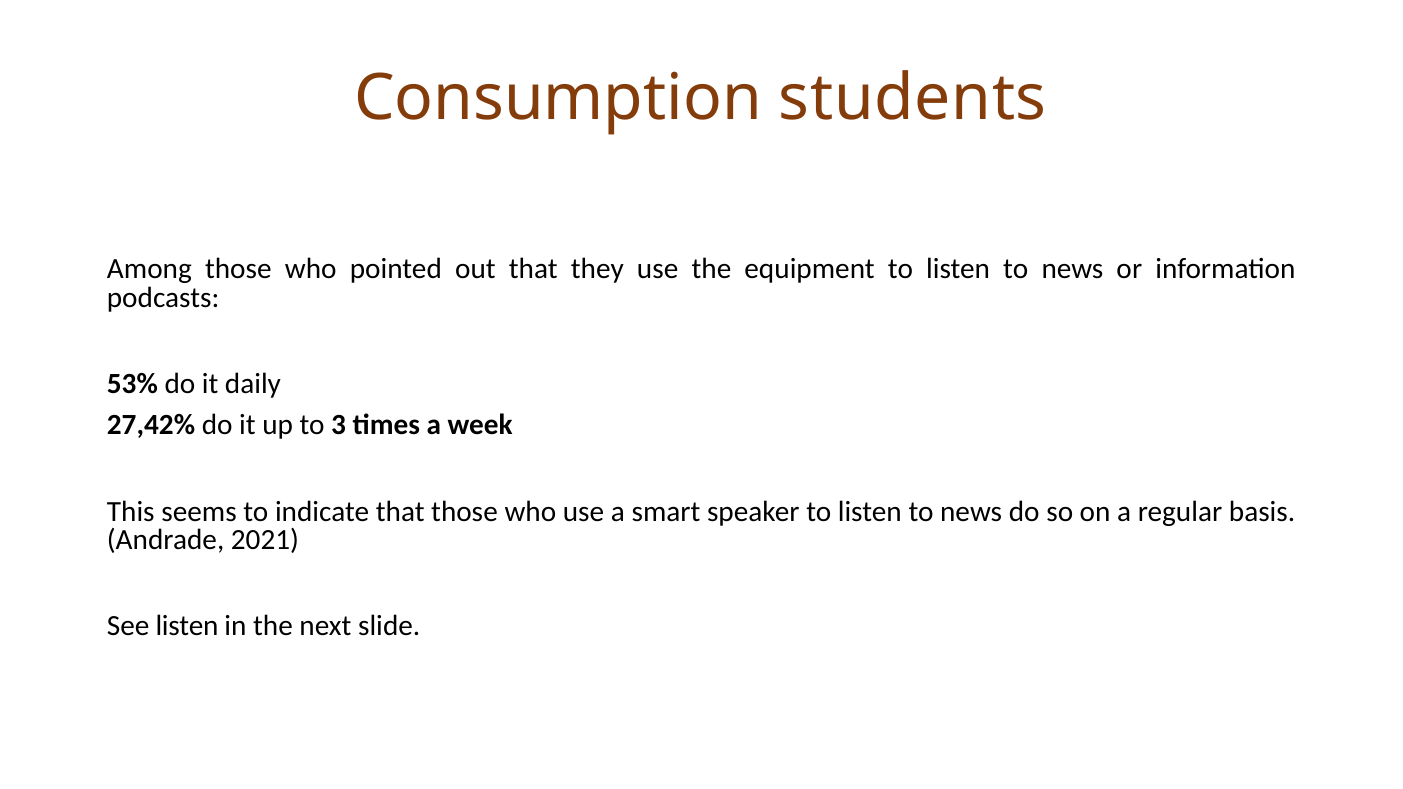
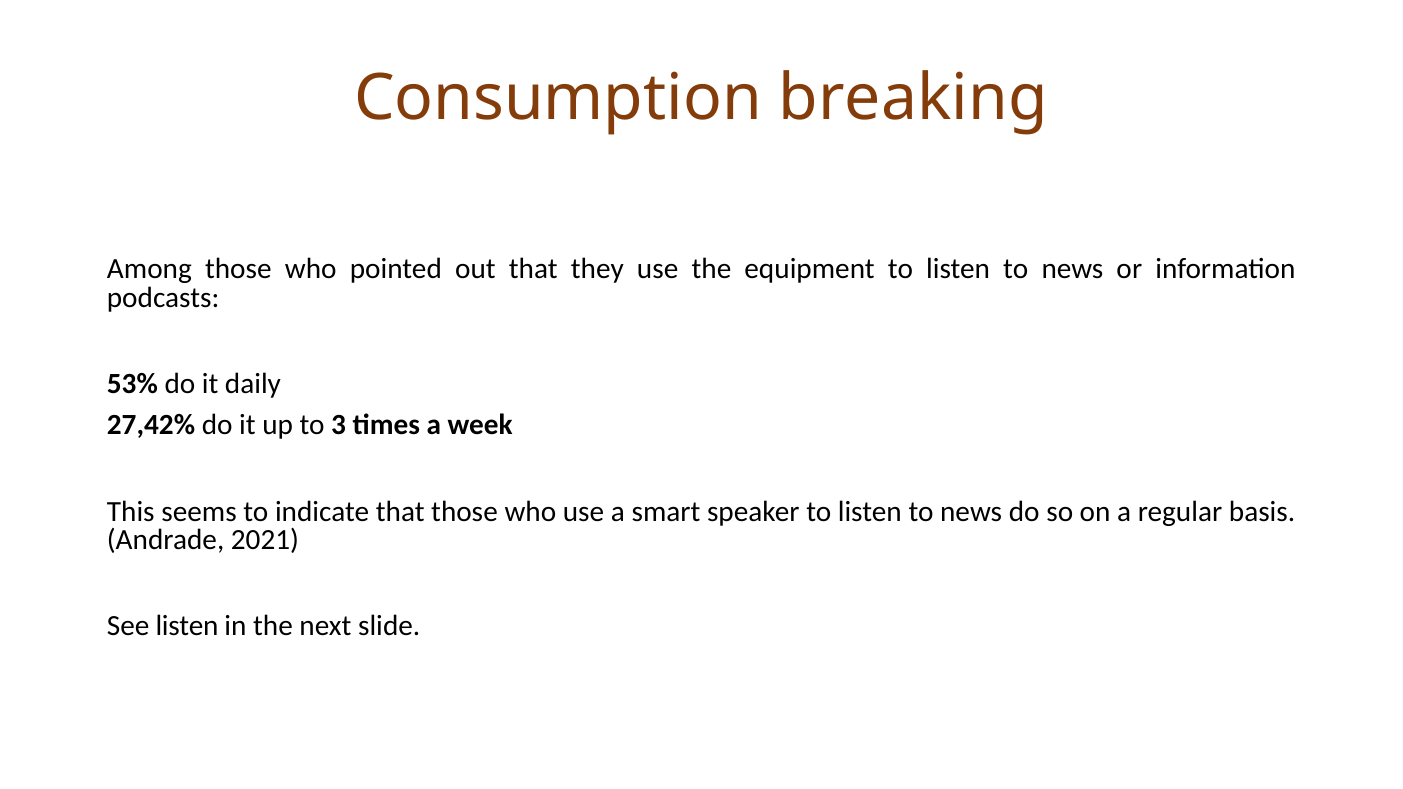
students: students -> breaking
